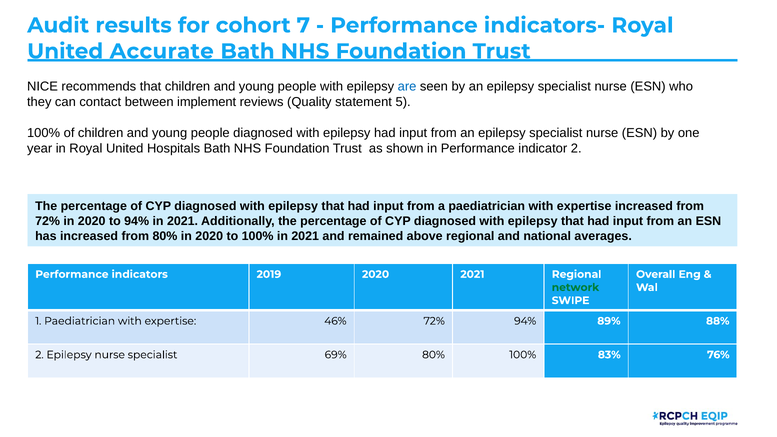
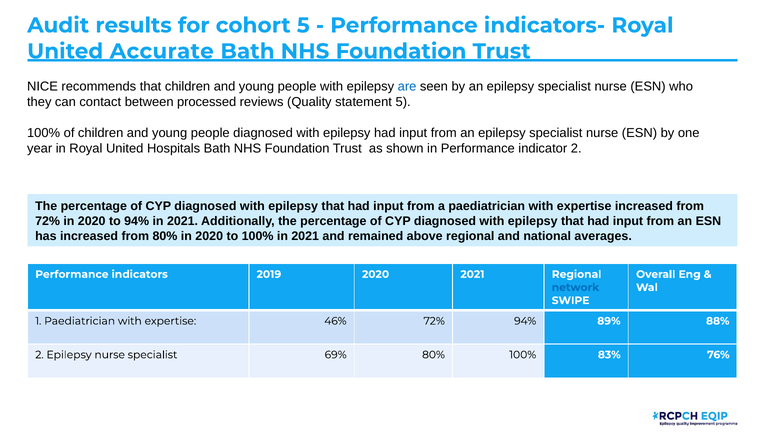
cohort 7: 7 -> 5
implement: implement -> processed
network colour: green -> blue
